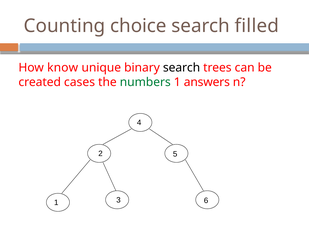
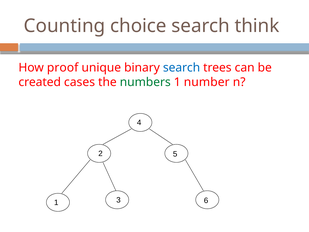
filled: filled -> think
know: know -> proof
search at (182, 68) colour: black -> blue
answers: answers -> number
